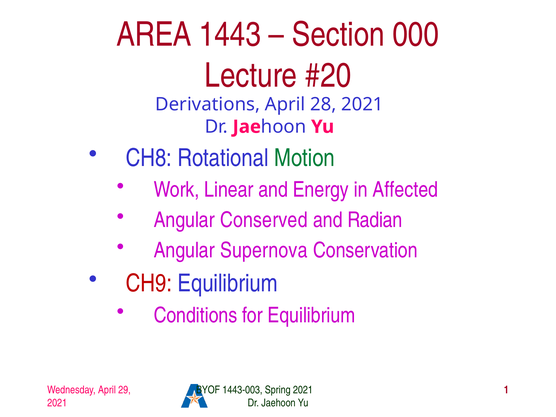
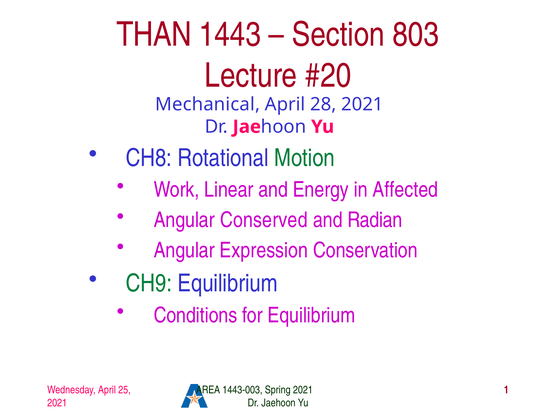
AREA: AREA -> THAN
000: 000 -> 803
Derivations: Derivations -> Mechanical
Supernova: Supernova -> Expression
CH9 colour: red -> green
29: 29 -> 25
BYOF: BYOF -> AREA
